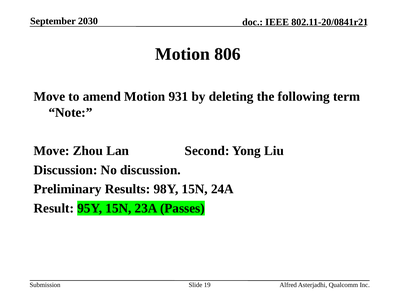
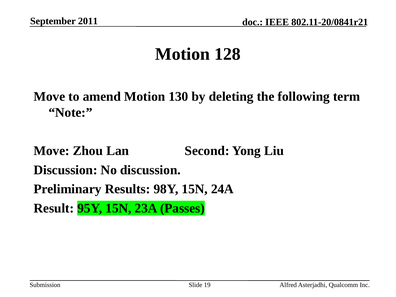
2030: 2030 -> 2011
806: 806 -> 128
931: 931 -> 130
